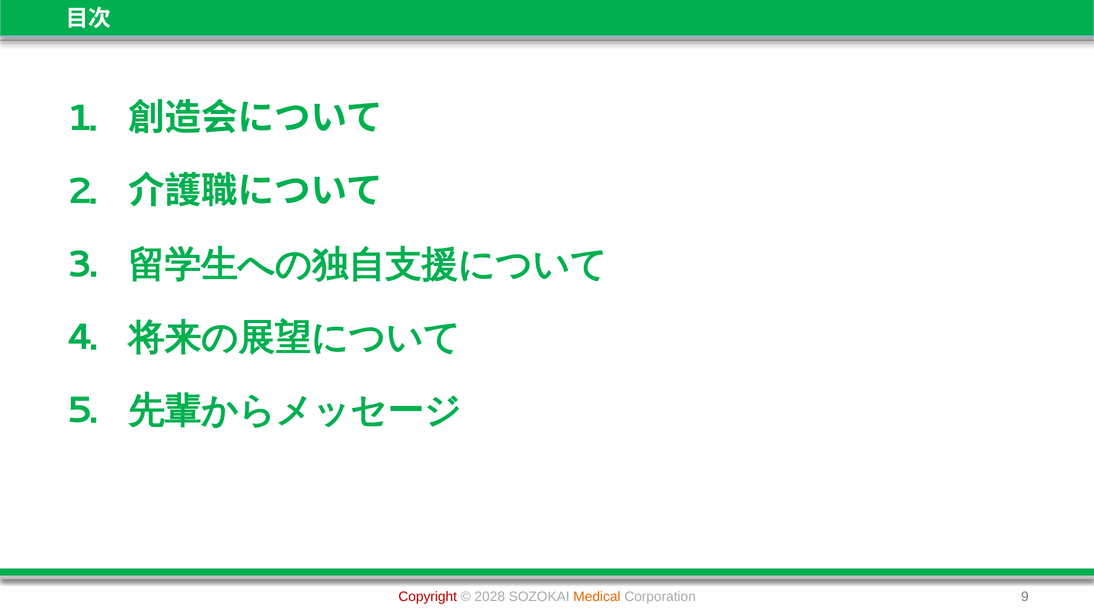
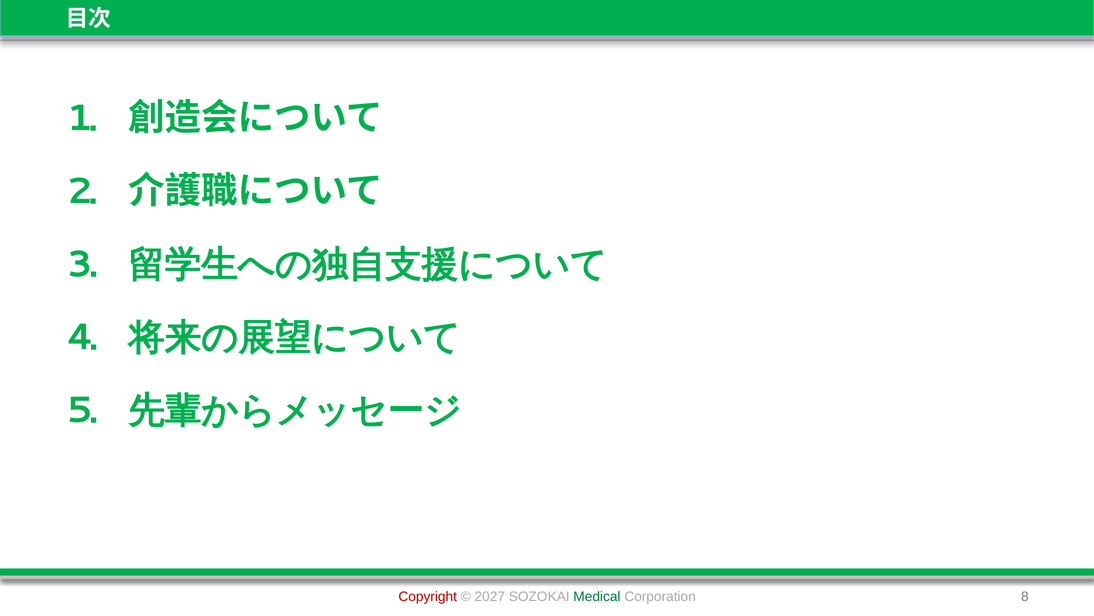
2028: 2028 -> 2027
Medical colour: orange -> green
9: 9 -> 8
